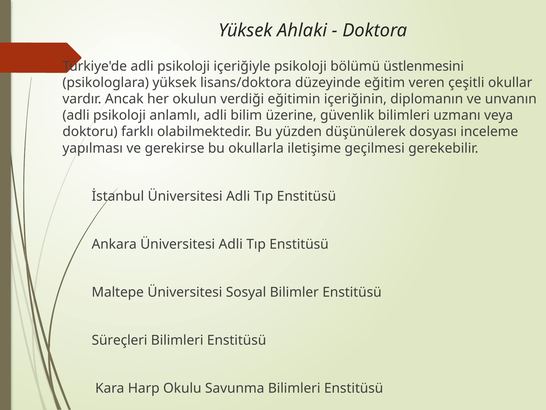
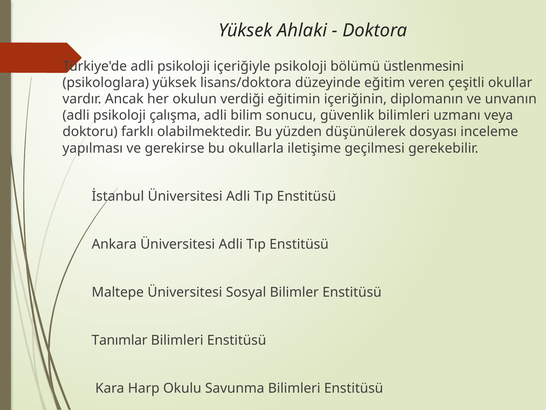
anlamlı: anlamlı -> çalışma
üzerine: üzerine -> sonucu
Süreçleri: Süreçleri -> Tanımlar
